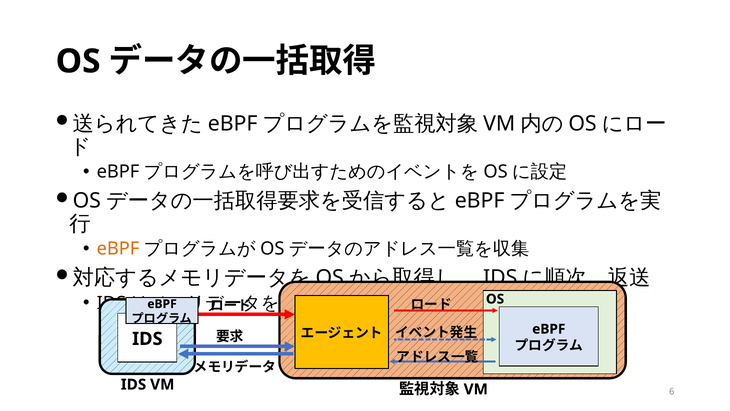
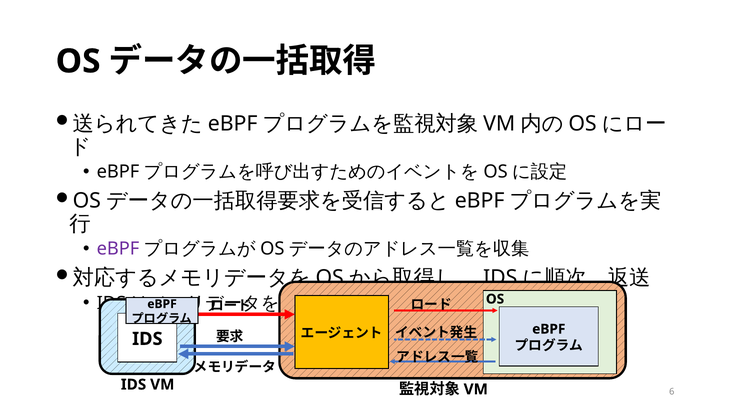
eBPF at (118, 249) colour: orange -> purple
